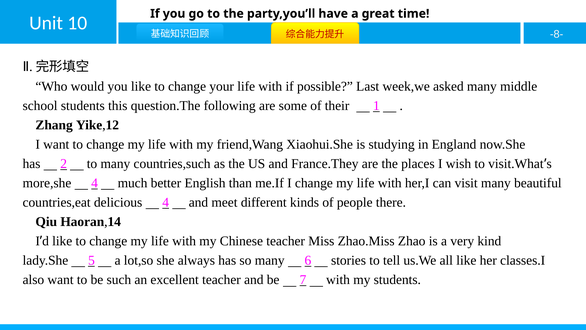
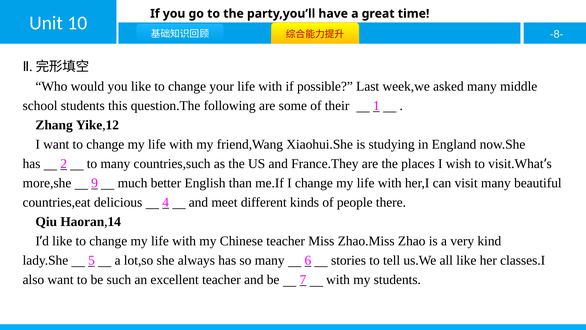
more,she 4: 4 -> 9
